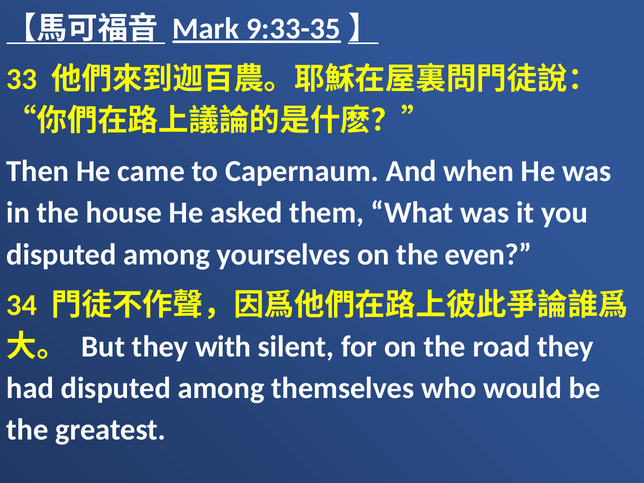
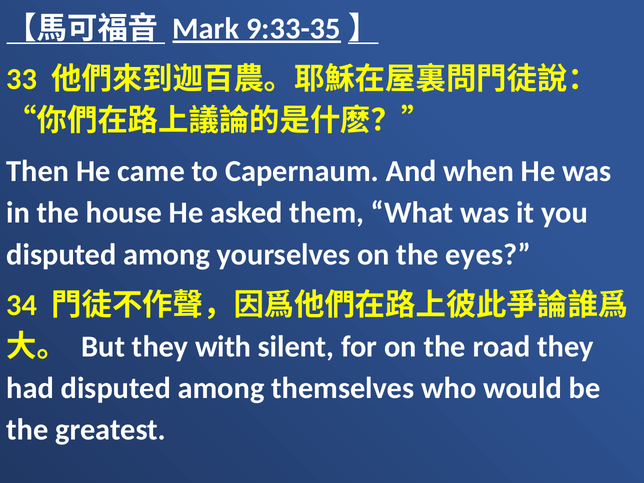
even: even -> eyes
